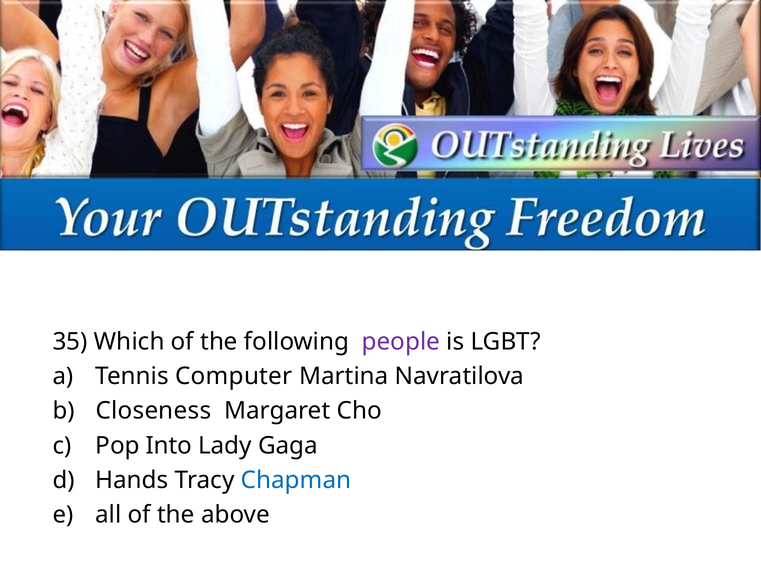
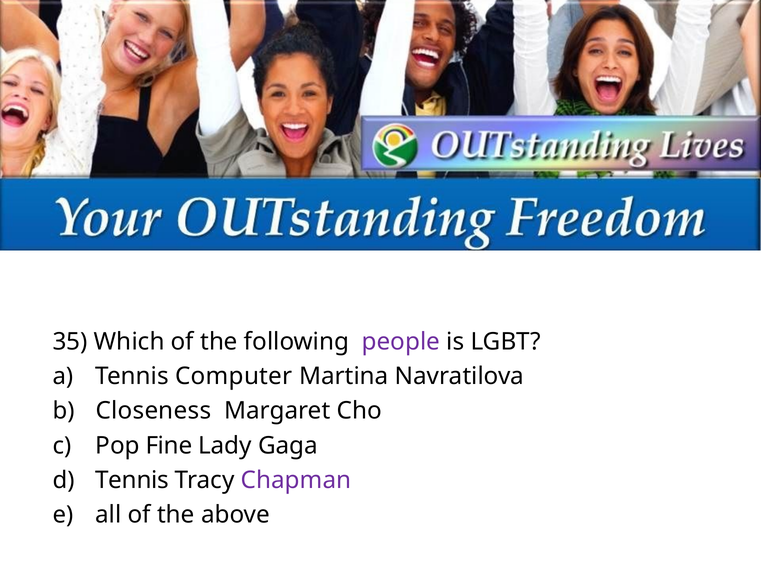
Into: Into -> Fine
Hands at (132, 480): Hands -> Tennis
Chapman colour: blue -> purple
